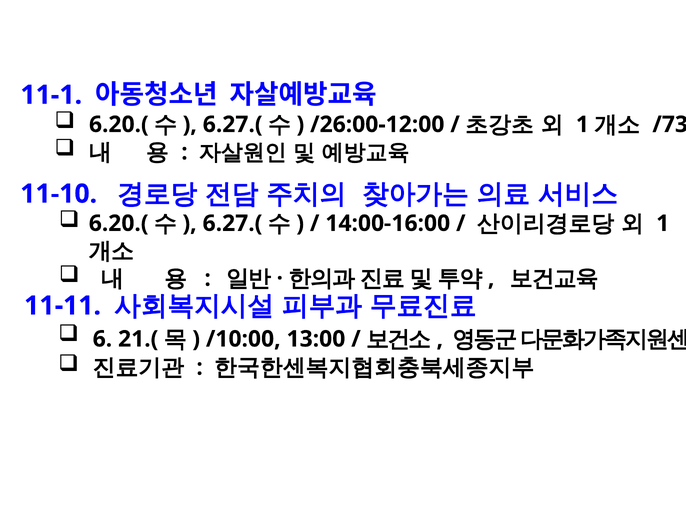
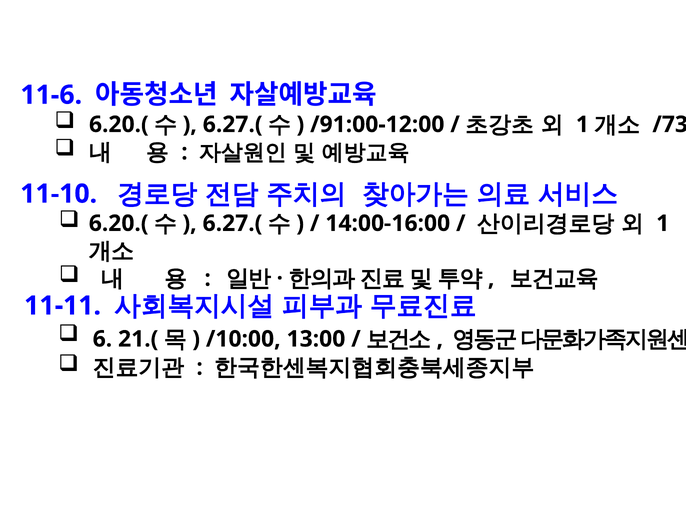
11-1: 11-1 -> 11-6
/26:00-12:00: /26:00-12:00 -> /91:00-12:00
